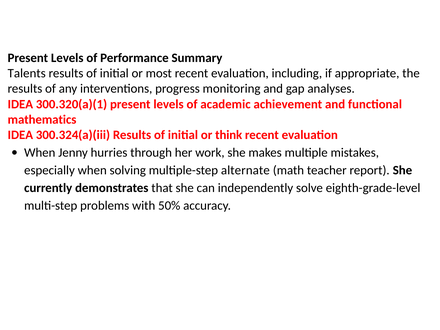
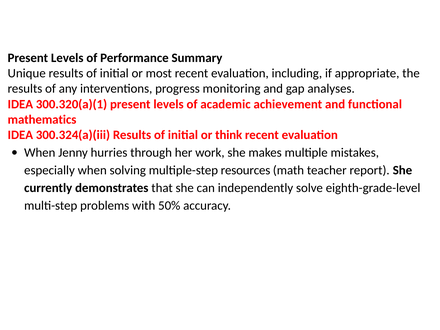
Talents: Talents -> Unique
alternate: alternate -> resources
